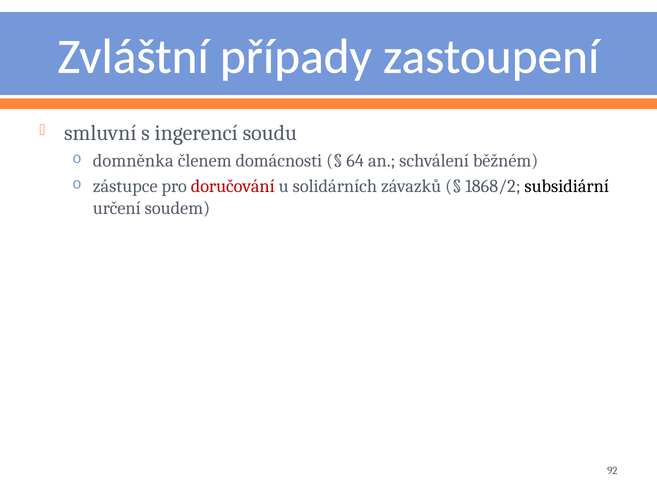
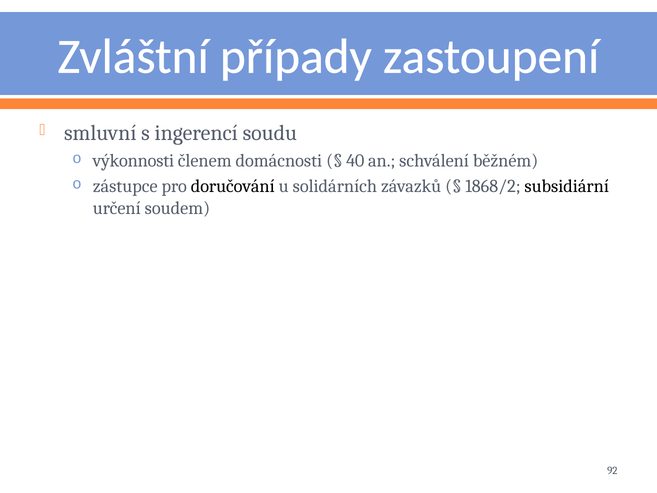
domněnka: domněnka -> výkonnosti
64: 64 -> 40
doručování colour: red -> black
